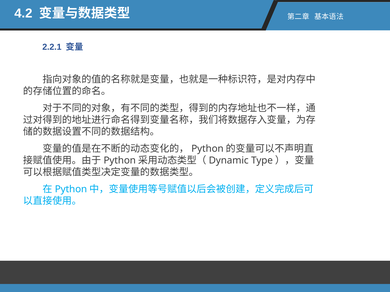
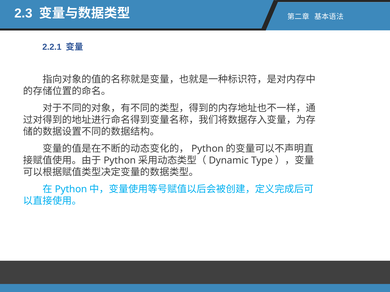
4.2: 4.2 -> 2.3
